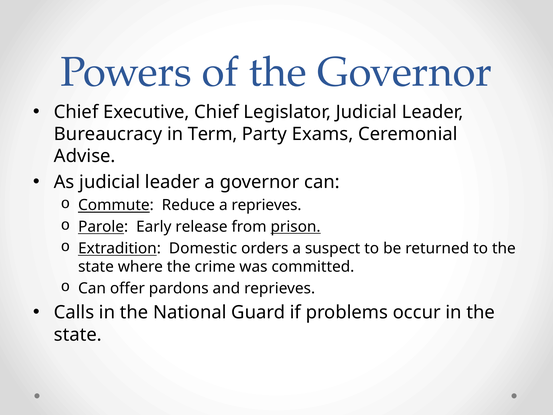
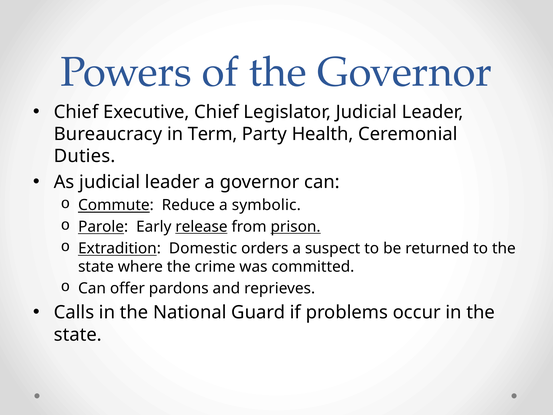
Exams: Exams -> Health
Advise: Advise -> Duties
a reprieves: reprieves -> symbolic
release underline: none -> present
